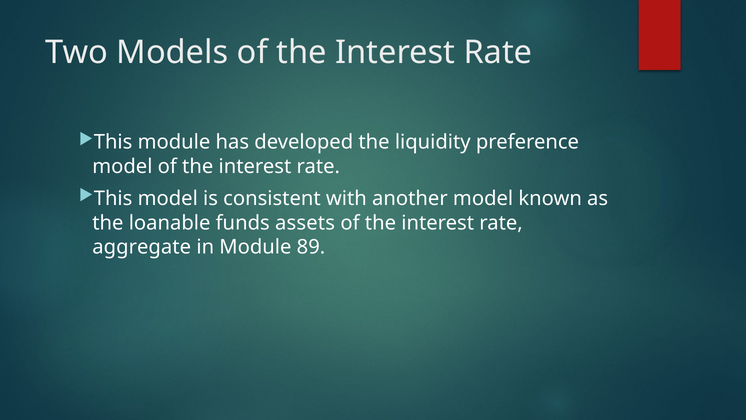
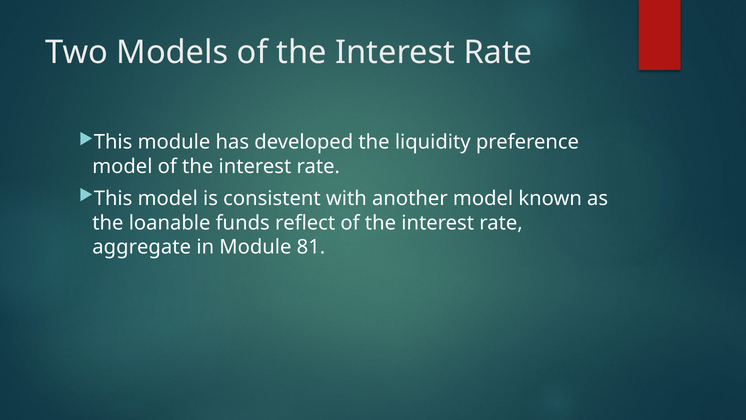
assets: assets -> reflect
89: 89 -> 81
